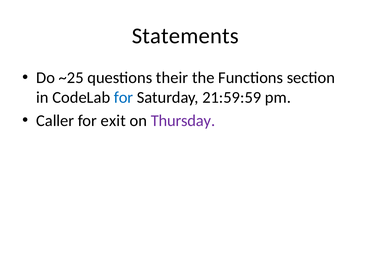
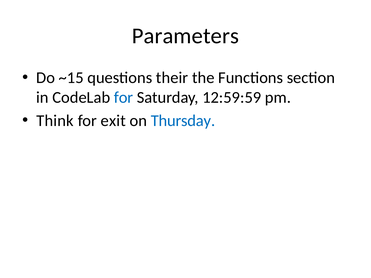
Statements: Statements -> Parameters
~25: ~25 -> ~15
21:59:59: 21:59:59 -> 12:59:59
Caller: Caller -> Think
Thursday colour: purple -> blue
